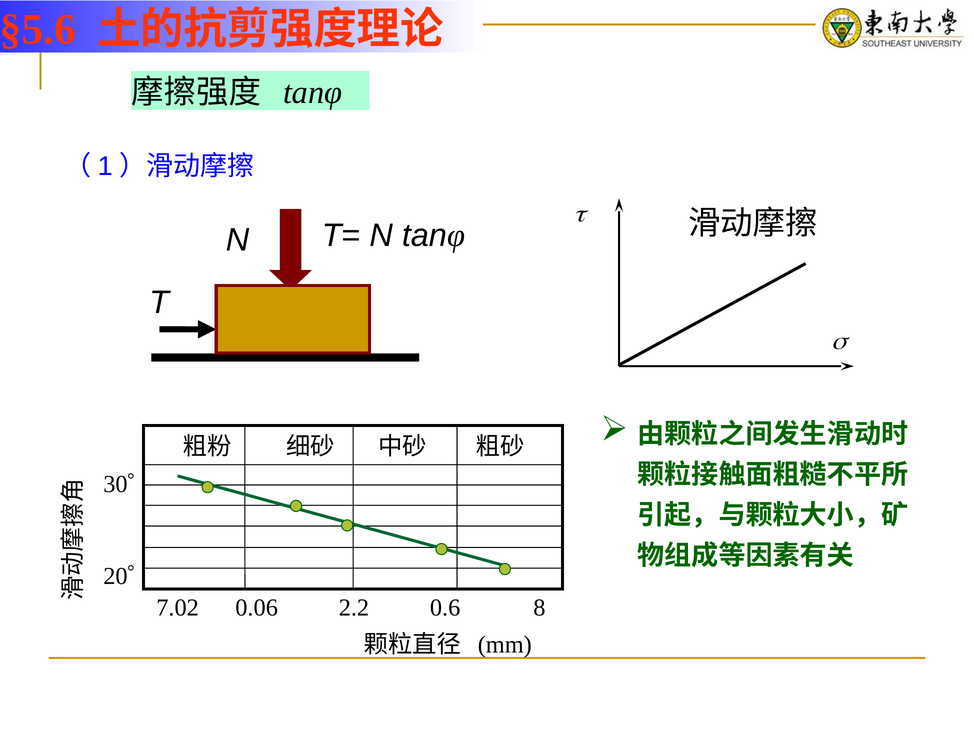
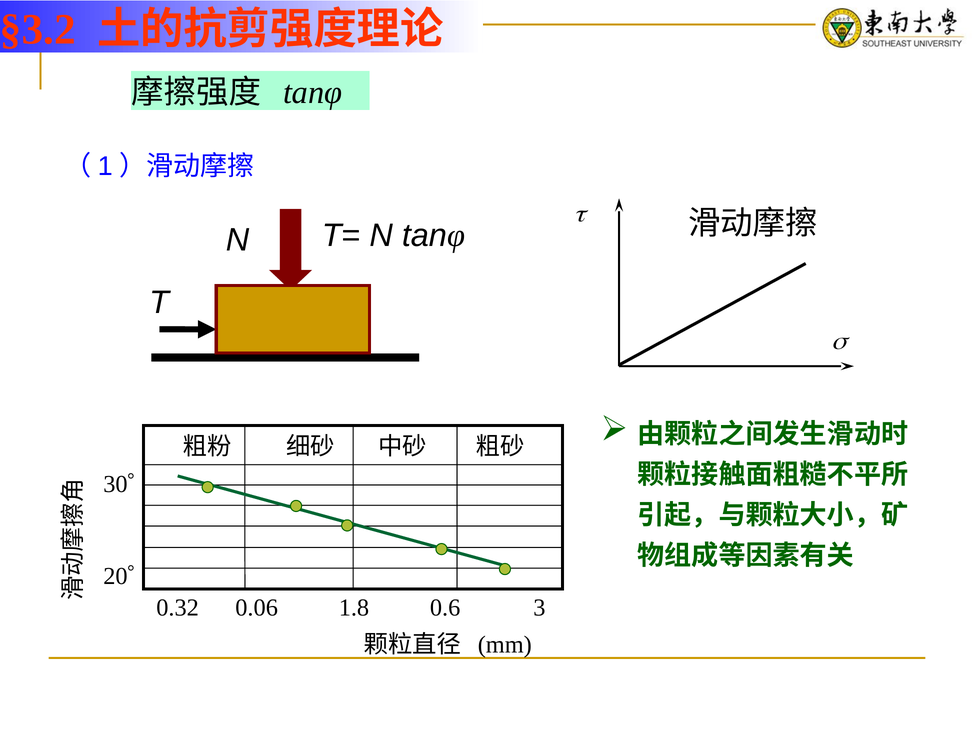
§5.6: §5.6 -> §3.2
7.02: 7.02 -> 0.32
2.2: 2.2 -> 1.8
8: 8 -> 3
